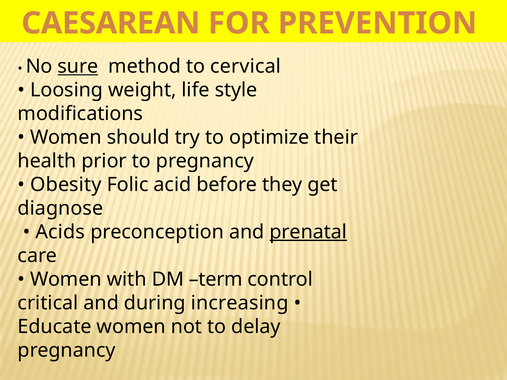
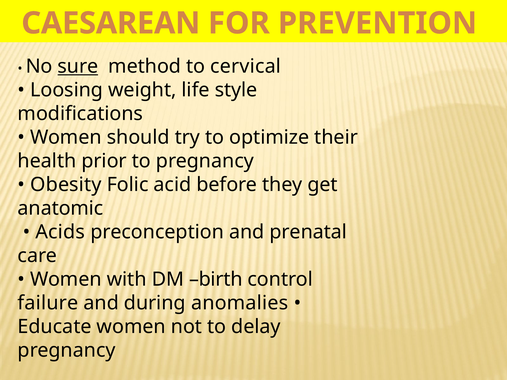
diagnose: diagnose -> anatomic
prenatal underline: present -> none
term: term -> birth
critical: critical -> failure
increasing: increasing -> anomalies
